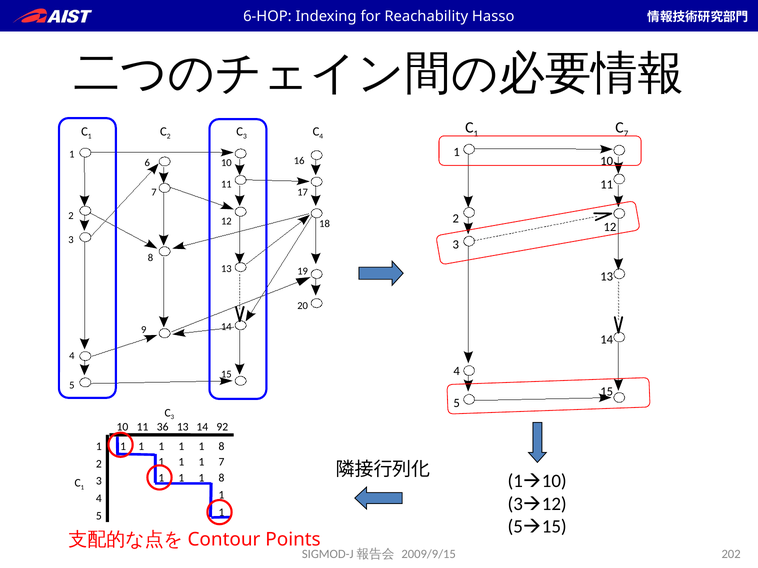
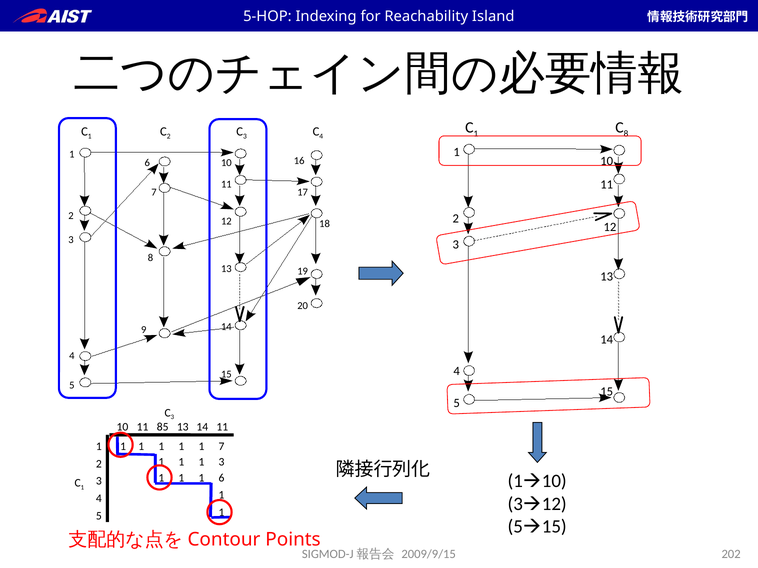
6-HOP: 6-HOP -> 5-HOP
Hasso: Hasso -> Island
7 at (626, 134): 7 -> 8
36: 36 -> 85
14 92: 92 -> 11
8 at (221, 447): 8 -> 7
1 7: 7 -> 3
8 at (221, 478): 8 -> 6
